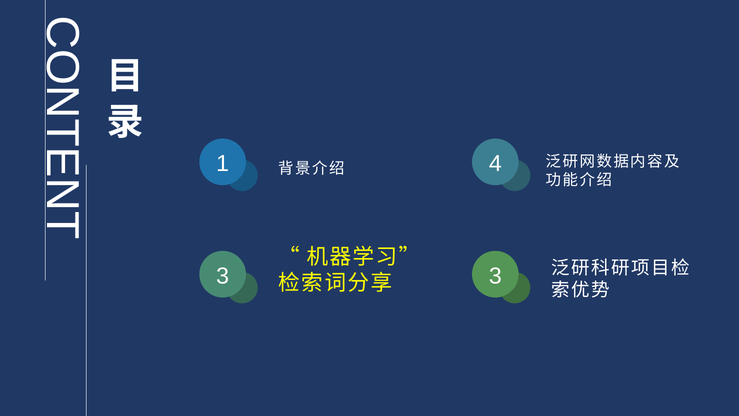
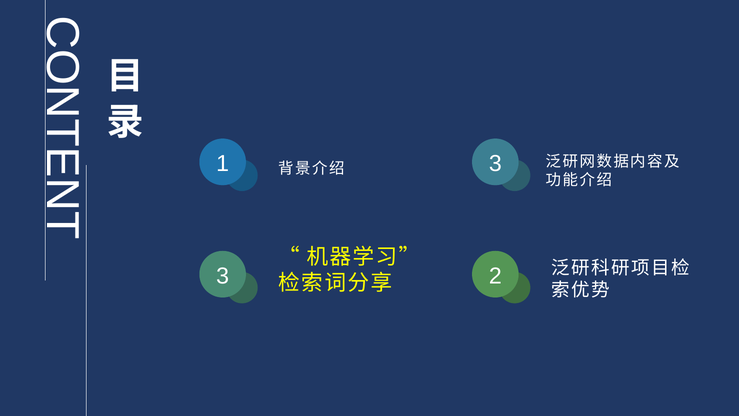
1 4: 4 -> 3
3 3: 3 -> 2
